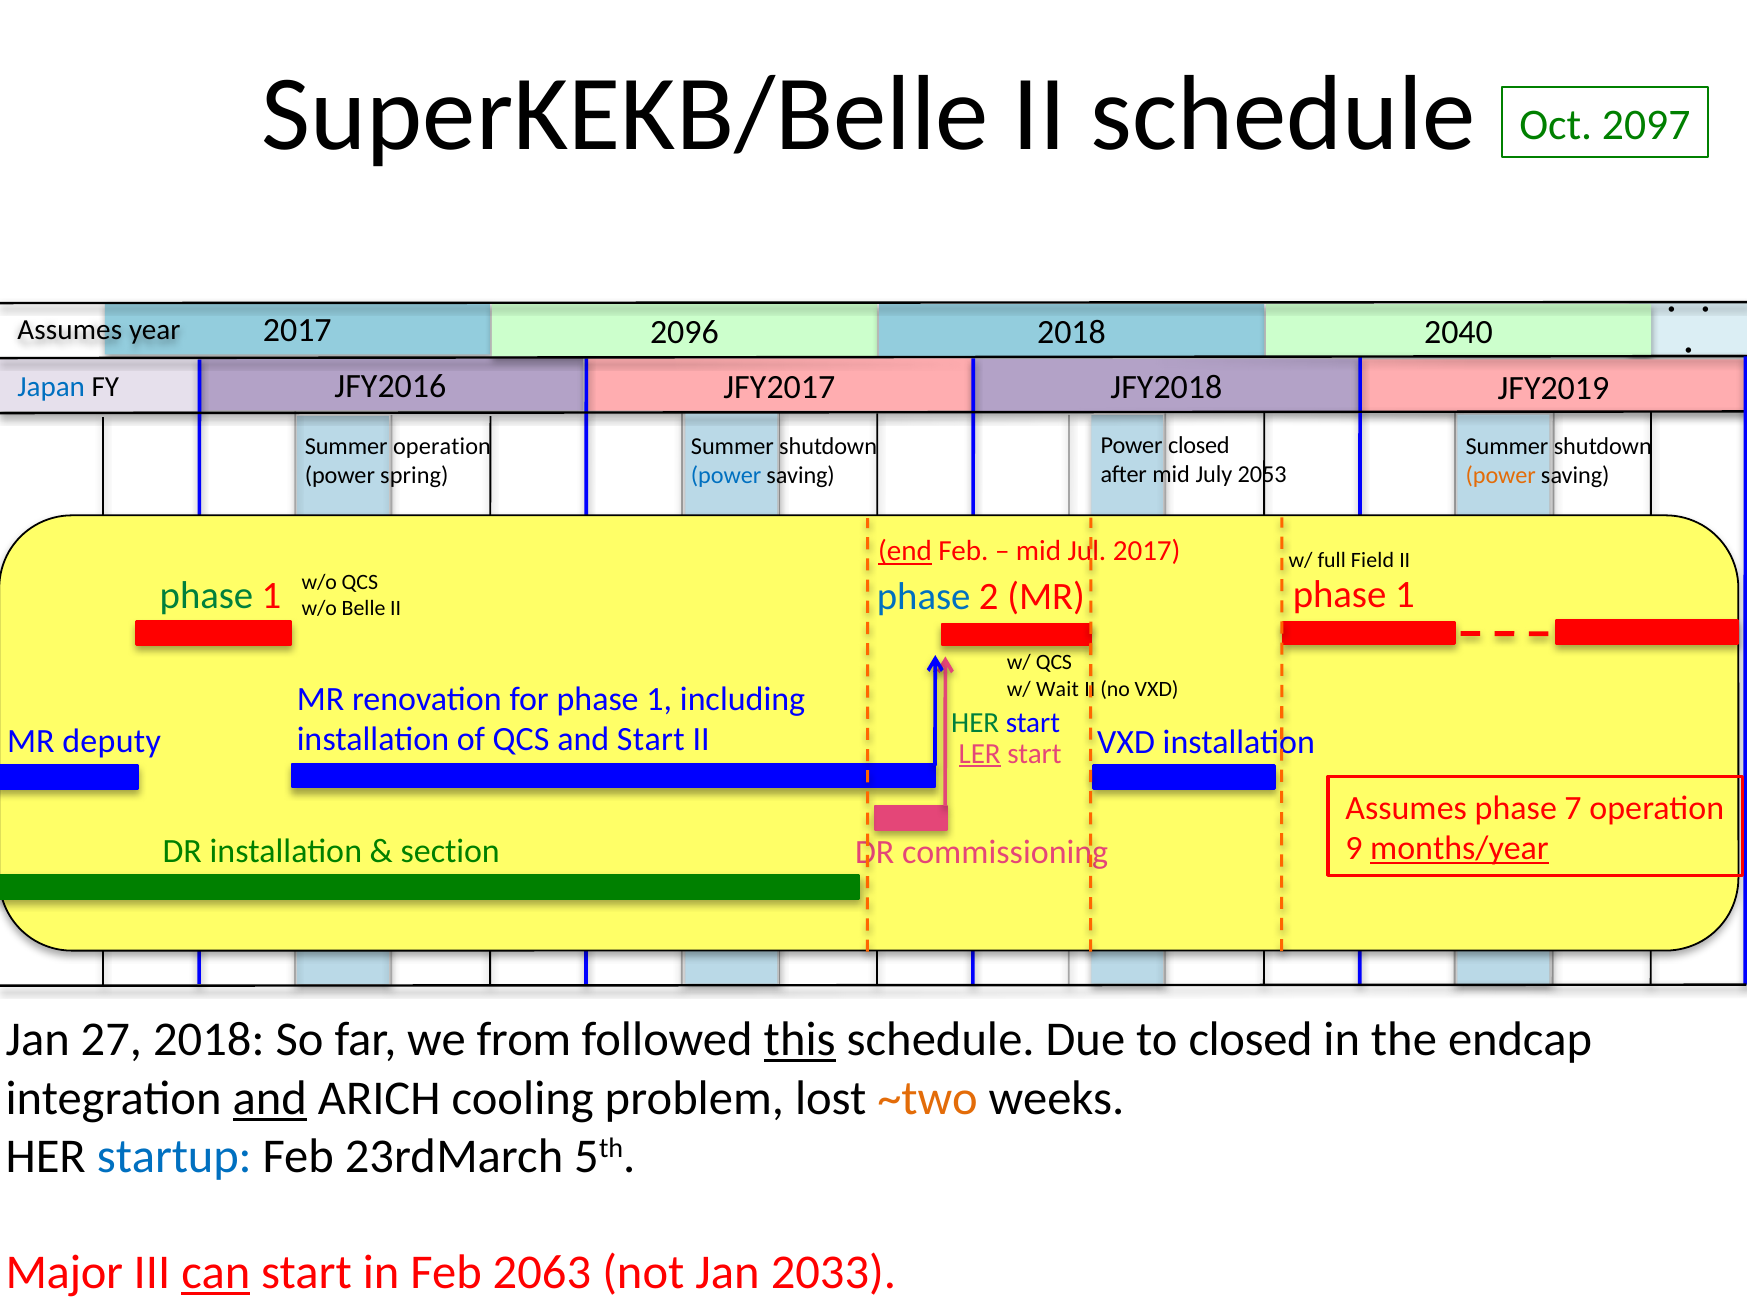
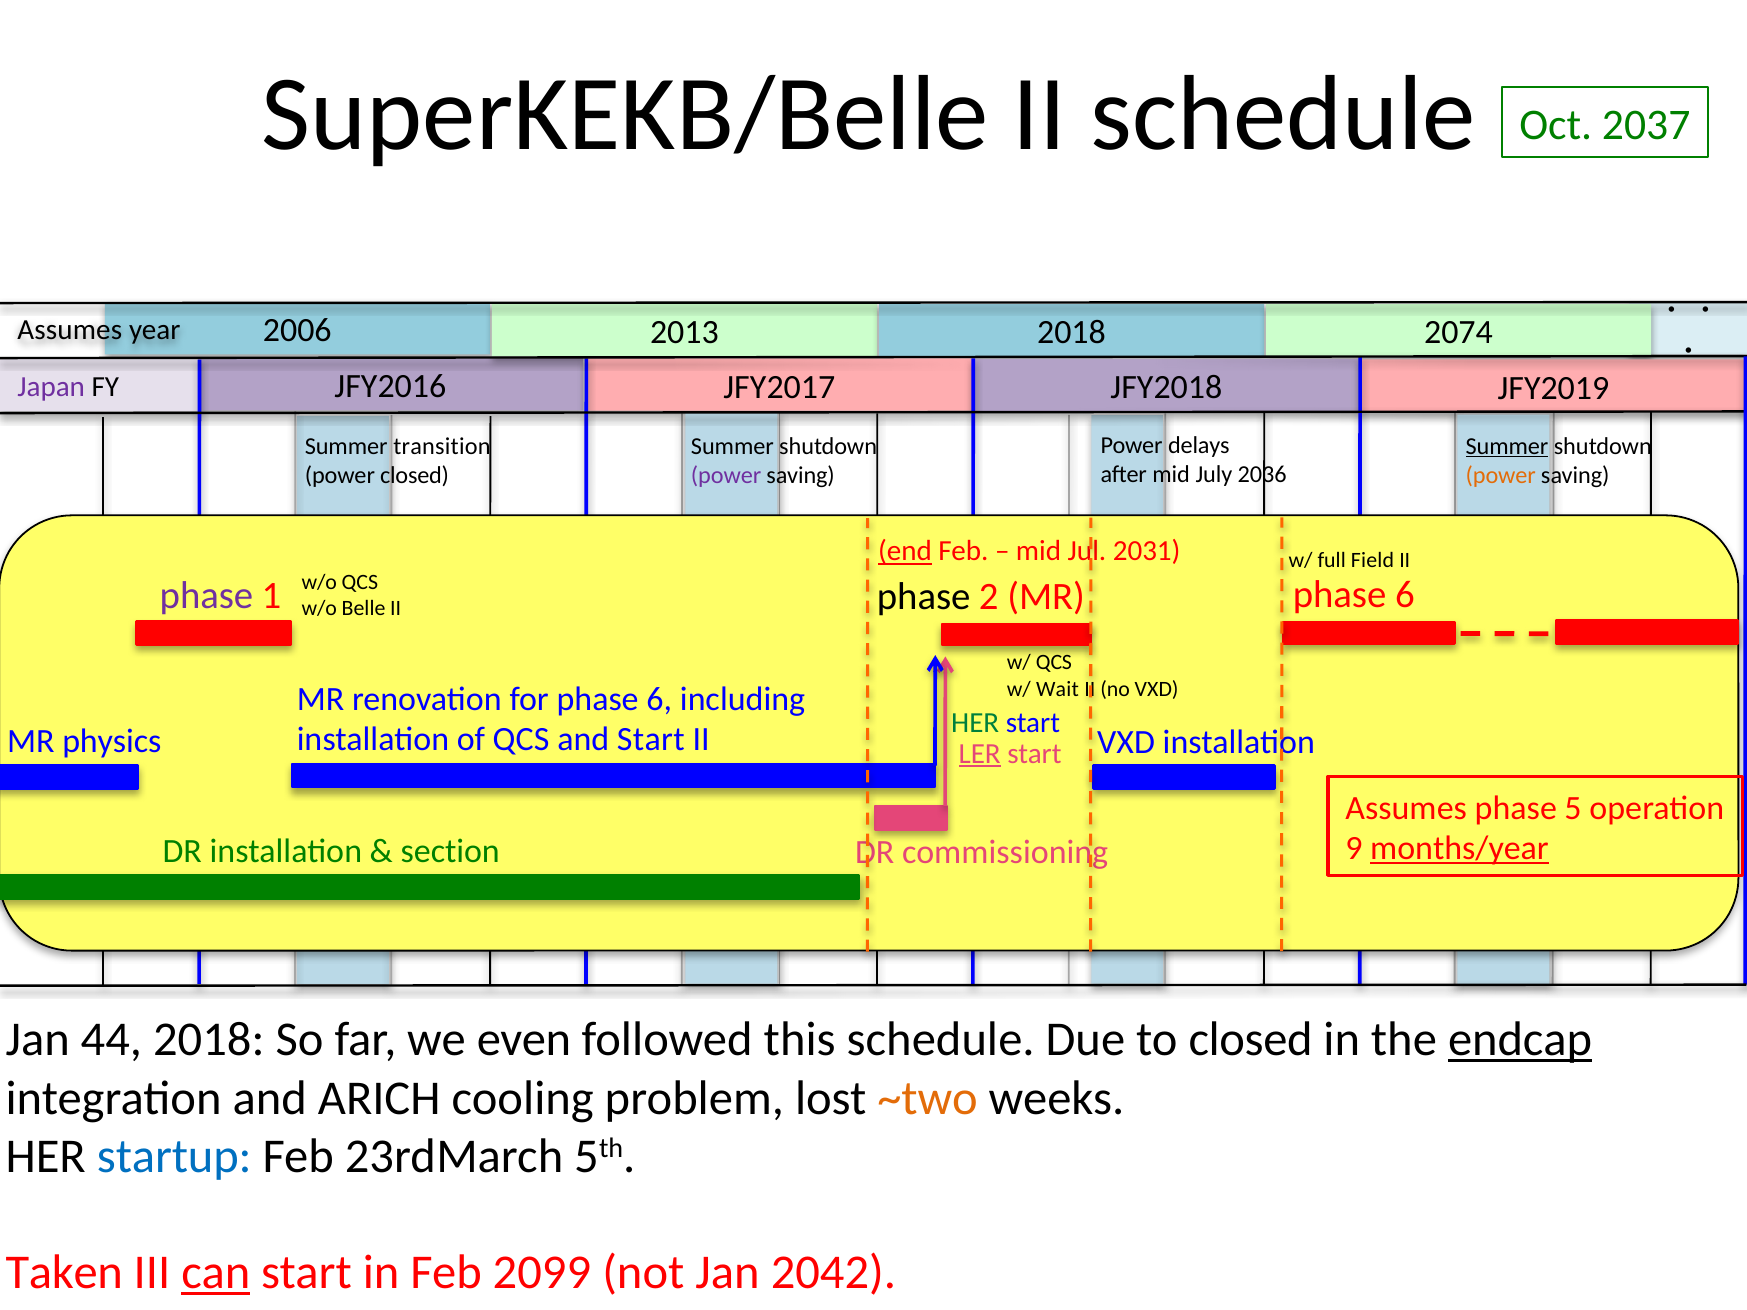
2097: 2097 -> 2037
2017 at (297, 331): 2017 -> 2006
2096: 2096 -> 2013
2040: 2040 -> 2074
Japan colour: blue -> purple
Power closed: closed -> delays
Summer at (1507, 446) underline: none -> present
Summer operation: operation -> transition
2053: 2053 -> 2036
power spring: spring -> closed
power at (726, 476) colour: blue -> purple
2017 at (1147, 551): 2017 -> 2031
phase at (206, 596) colour: green -> purple
phase at (924, 597) colour: blue -> black
MR phase 1: 1 -> 6
for phase 1: 1 -> 6
deputy: deputy -> physics
7: 7 -> 5
27: 27 -> 44
from: from -> even
this underline: present -> none
endcap underline: none -> present
and at (270, 1098) underline: present -> none
Major: Major -> Taken
2063: 2063 -> 2099
2033: 2033 -> 2042
